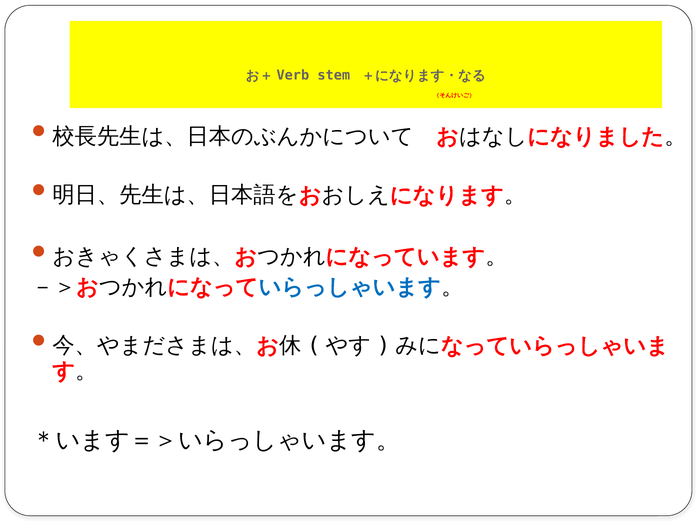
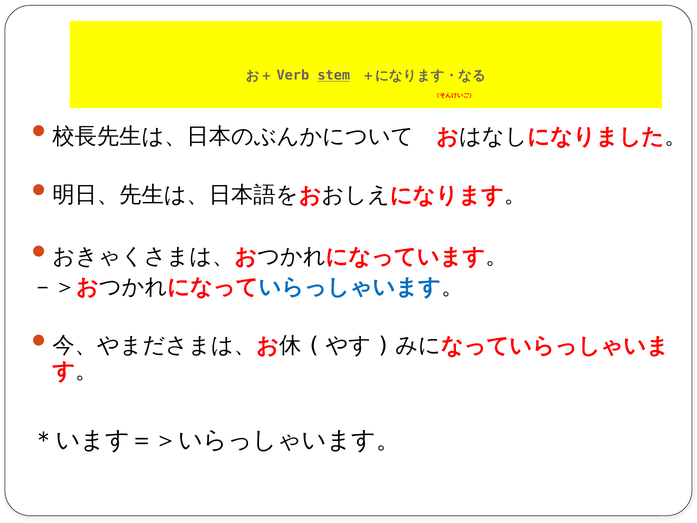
stem underline: none -> present
